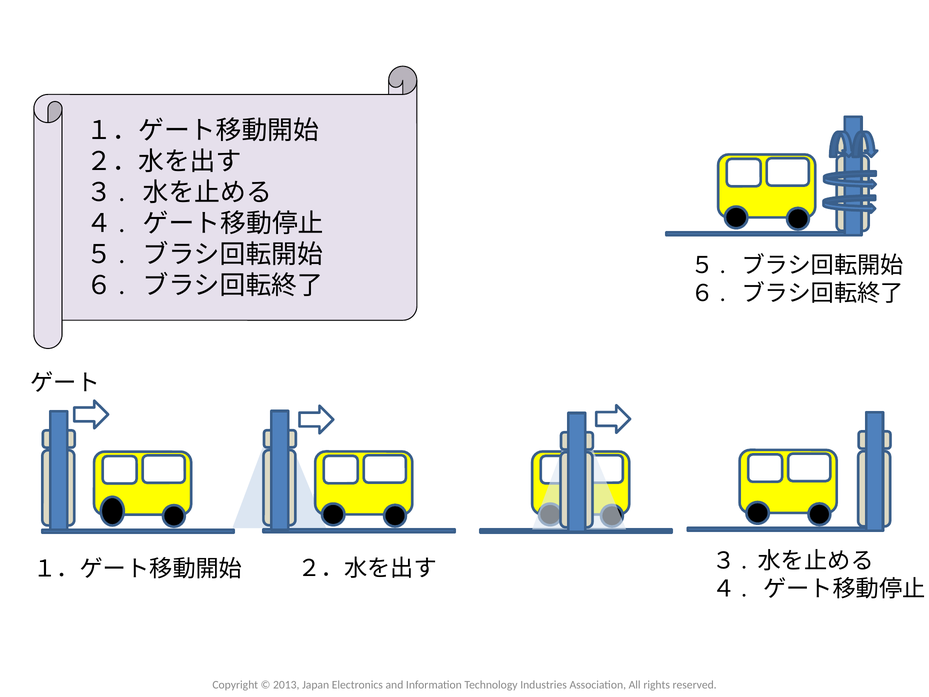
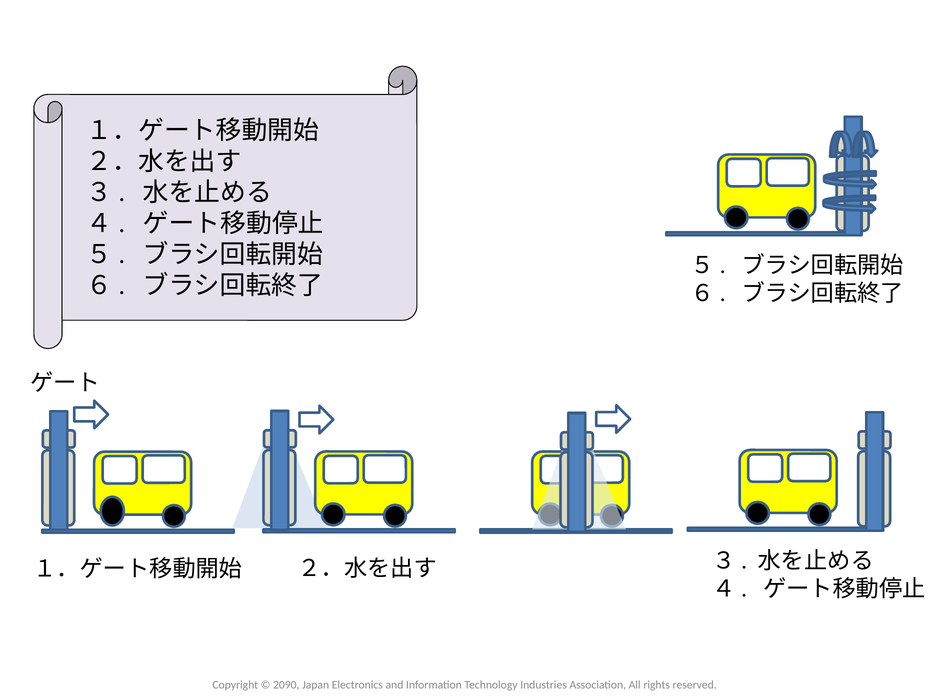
2013: 2013 -> 2090
